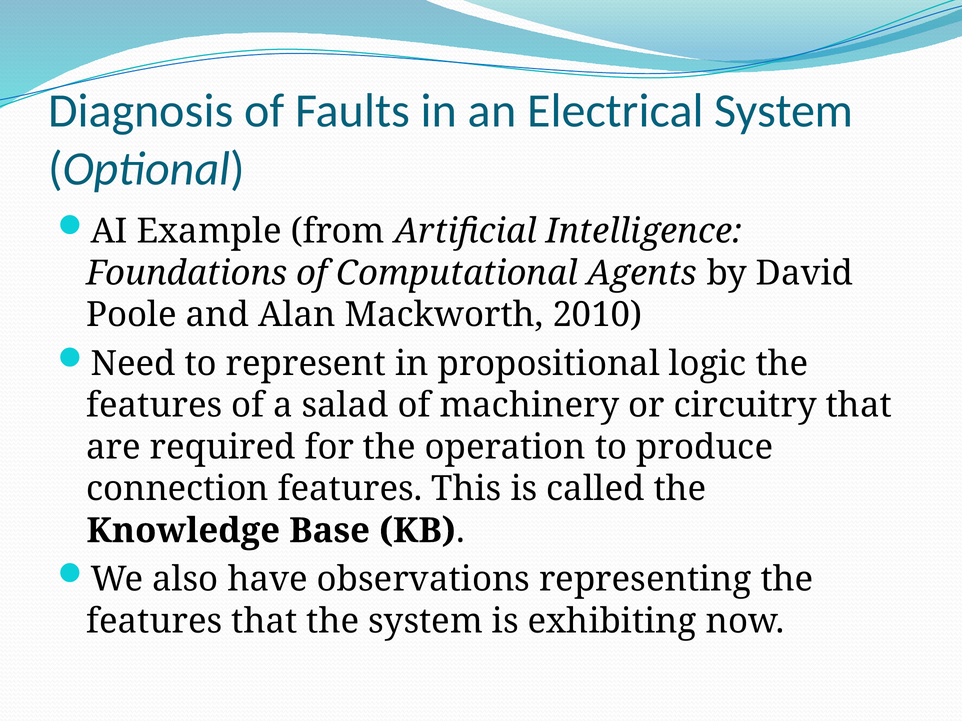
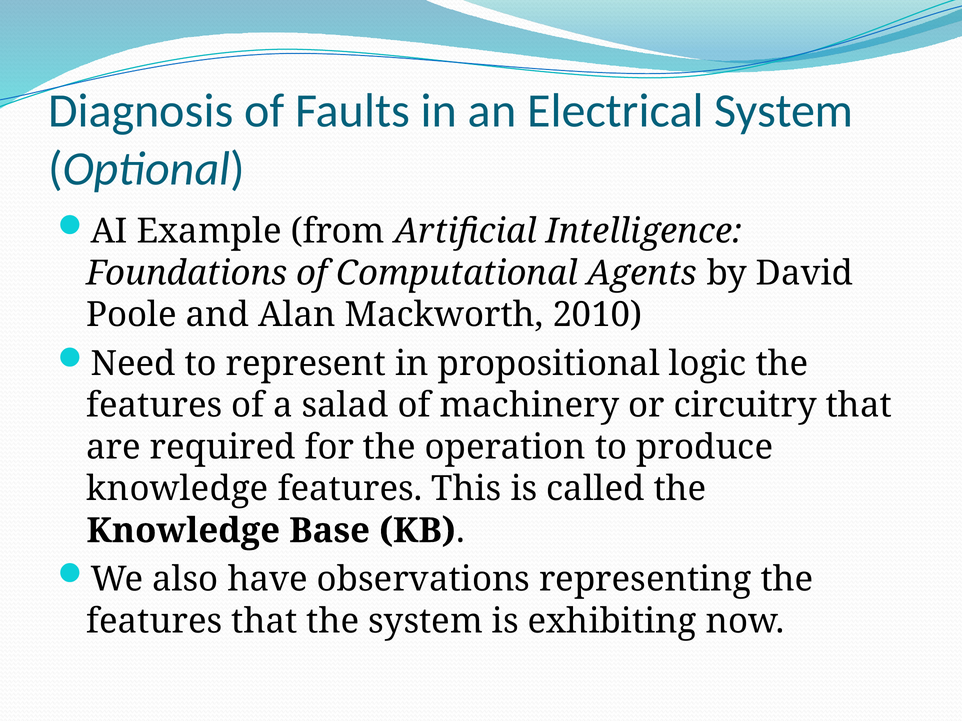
connection at (178, 489): connection -> knowledge
